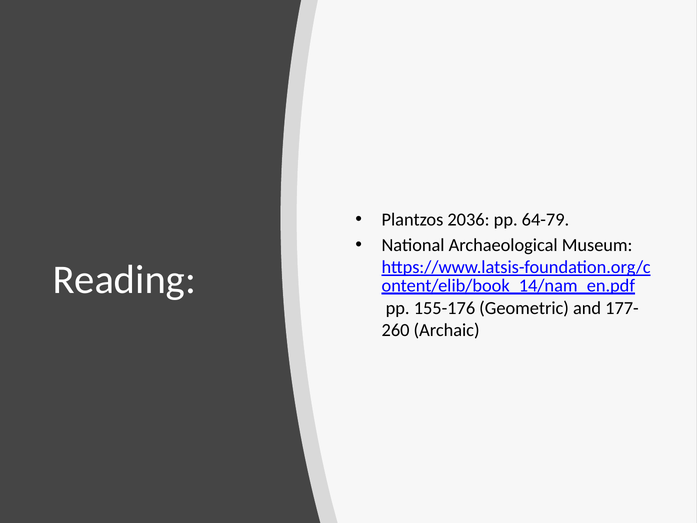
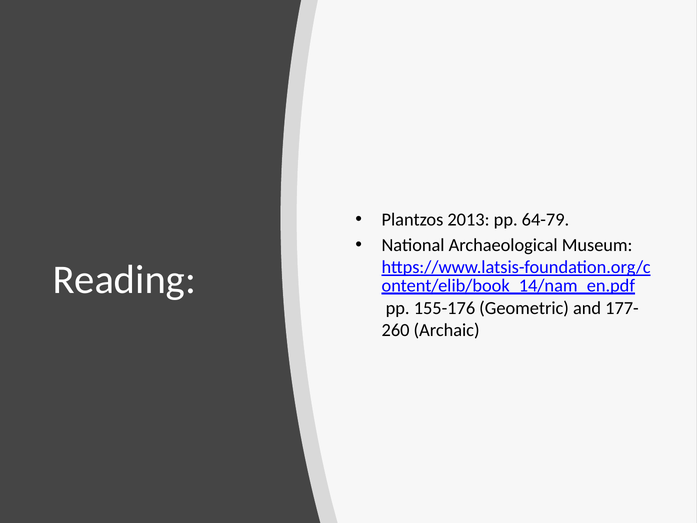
2036: 2036 -> 2013
